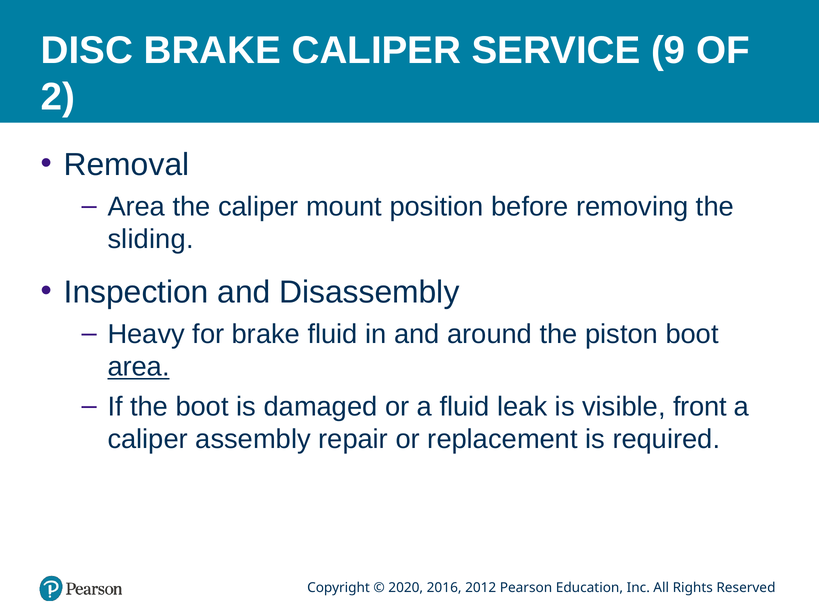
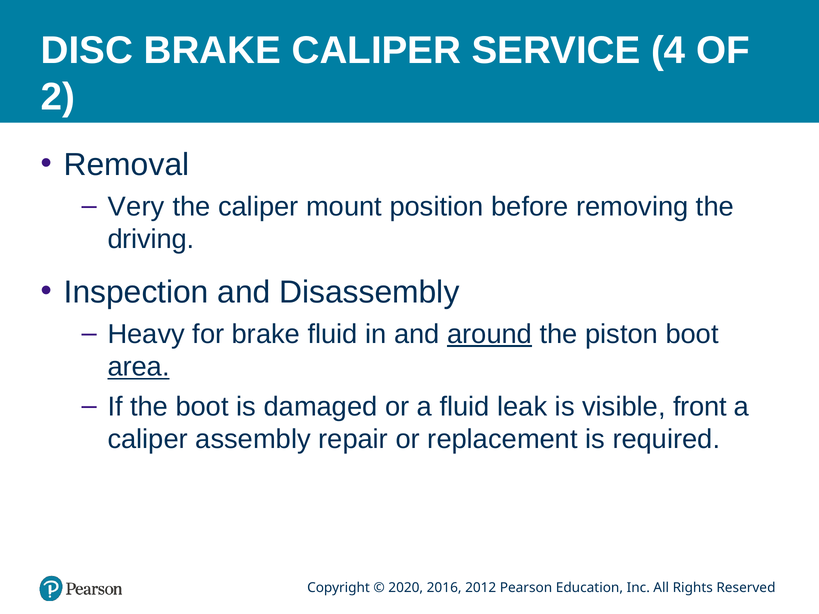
9: 9 -> 4
Area at (136, 207): Area -> Very
sliding: sliding -> driving
around underline: none -> present
